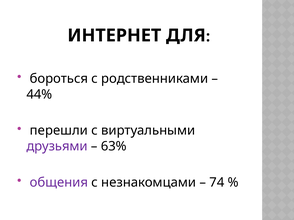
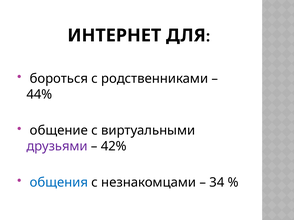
перешли: перешли -> общение
63%: 63% -> 42%
общения colour: purple -> blue
74: 74 -> 34
